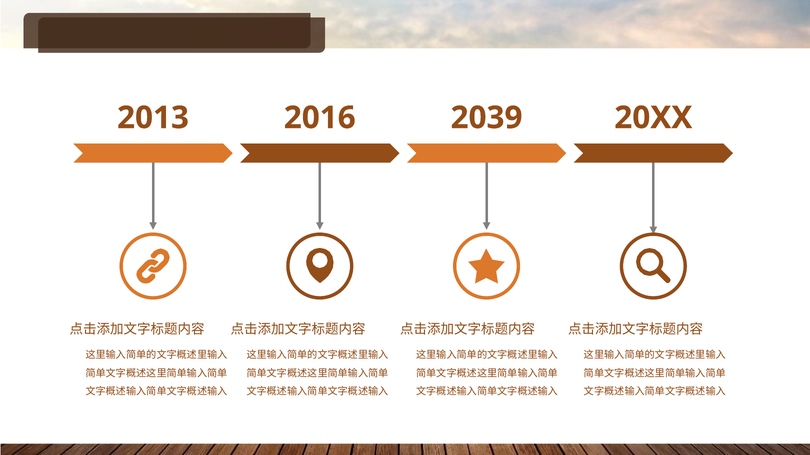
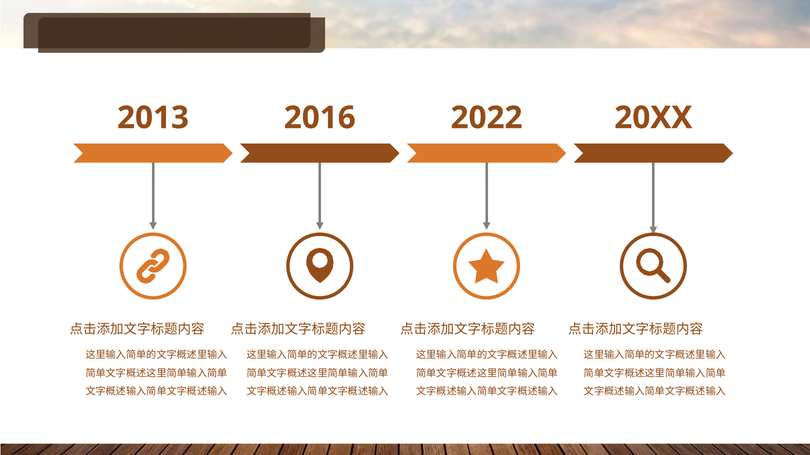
2039: 2039 -> 2022
